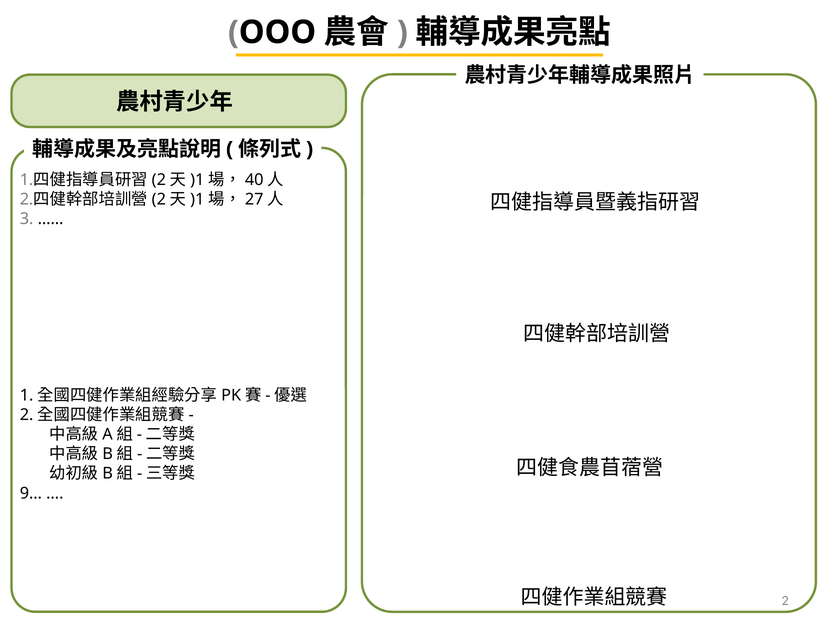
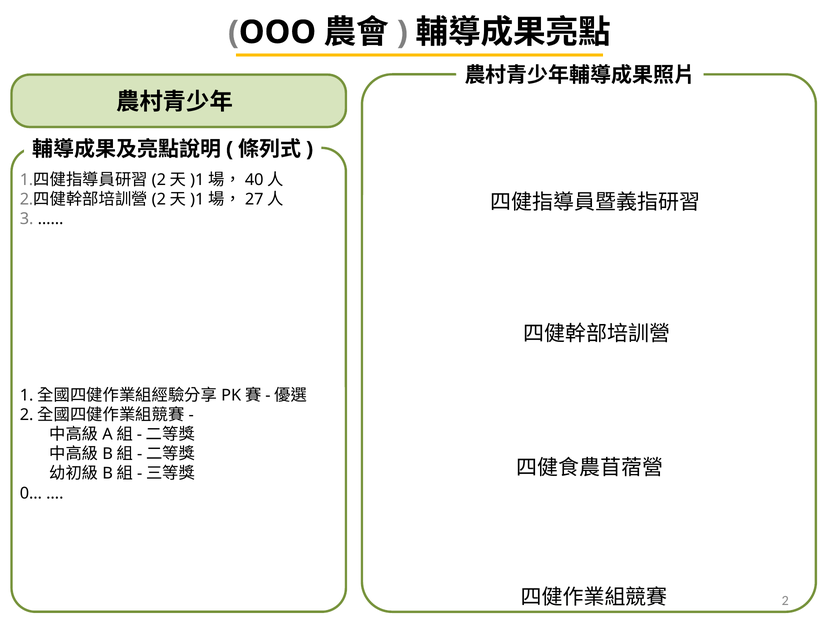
9…: 9… -> 0…
